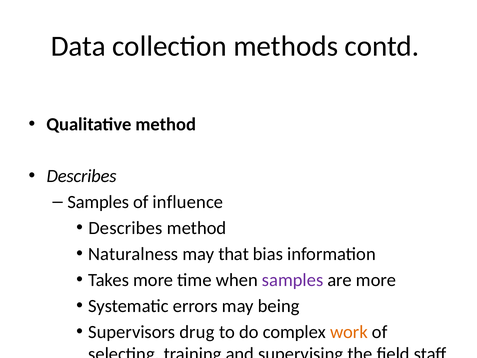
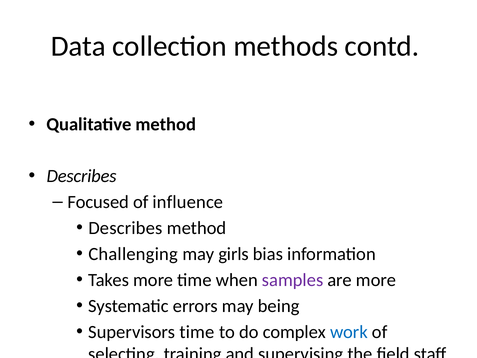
Samples at (98, 202): Samples -> Focused
Naturalness: Naturalness -> Challenging
that: that -> girls
Supervisors drug: drug -> time
work colour: orange -> blue
